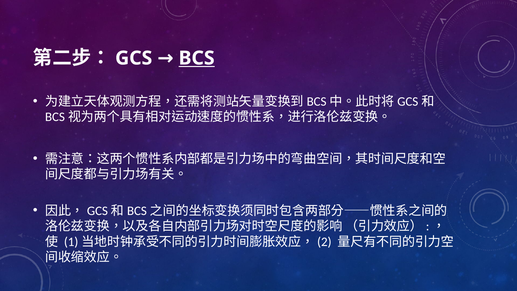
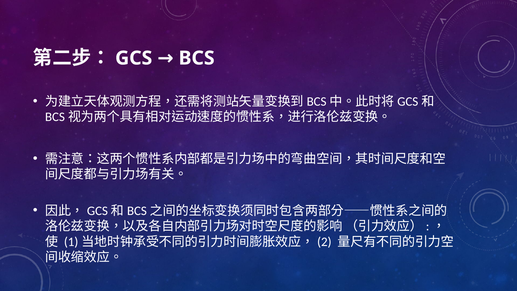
BCS underline: present -> none
